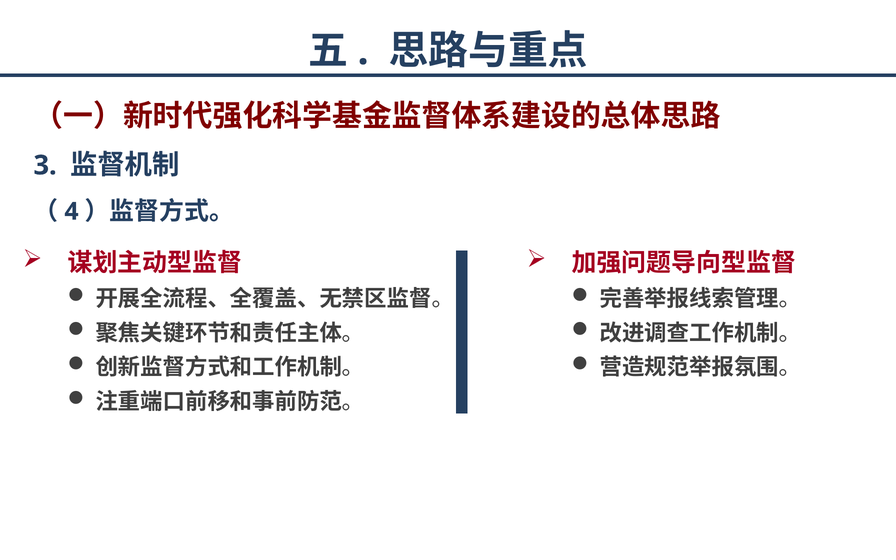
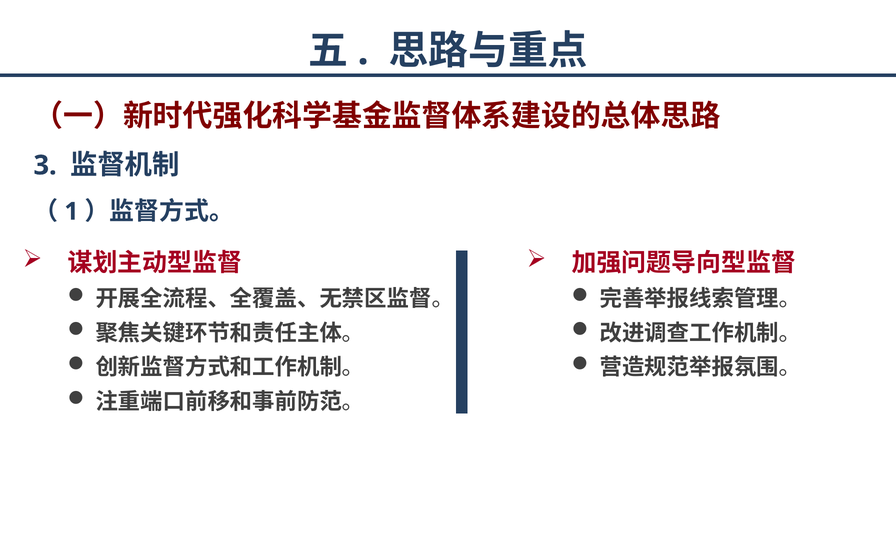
4: 4 -> 1
